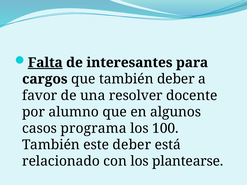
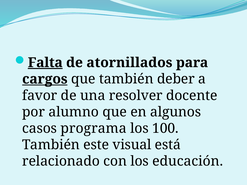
interesantes: interesantes -> atornillados
cargos underline: none -> present
este deber: deber -> visual
plantearse: plantearse -> educación
